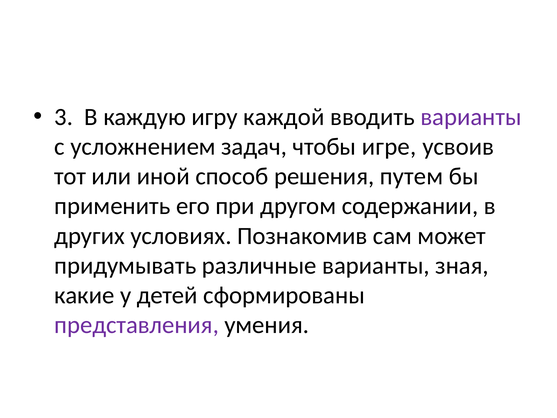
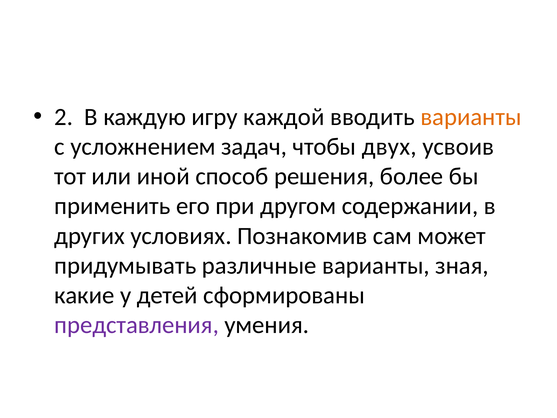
3: 3 -> 2
варианты at (471, 117) colour: purple -> orange
игре: игре -> двух
путем: путем -> более
